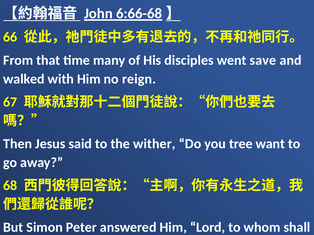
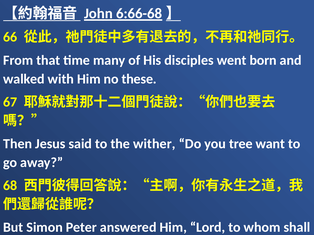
save: save -> born
reign: reign -> these
